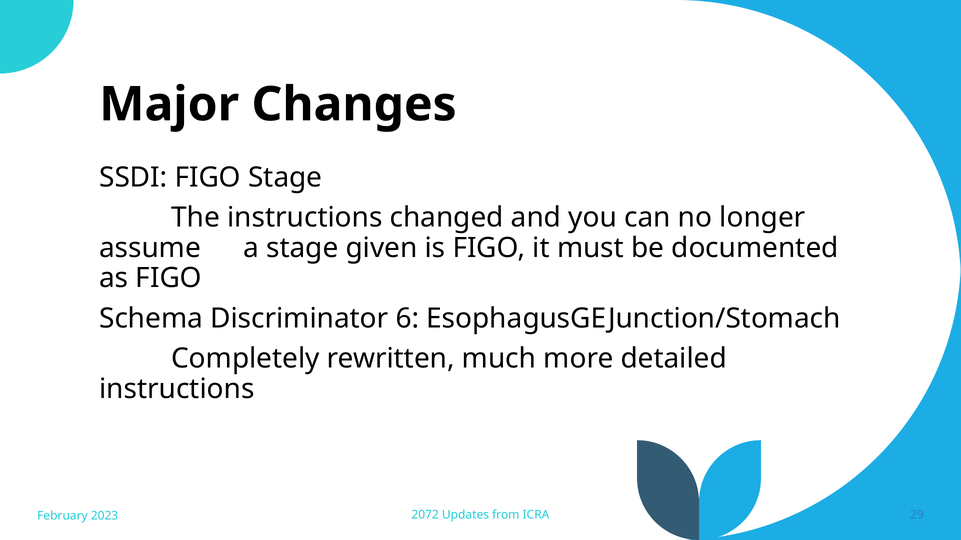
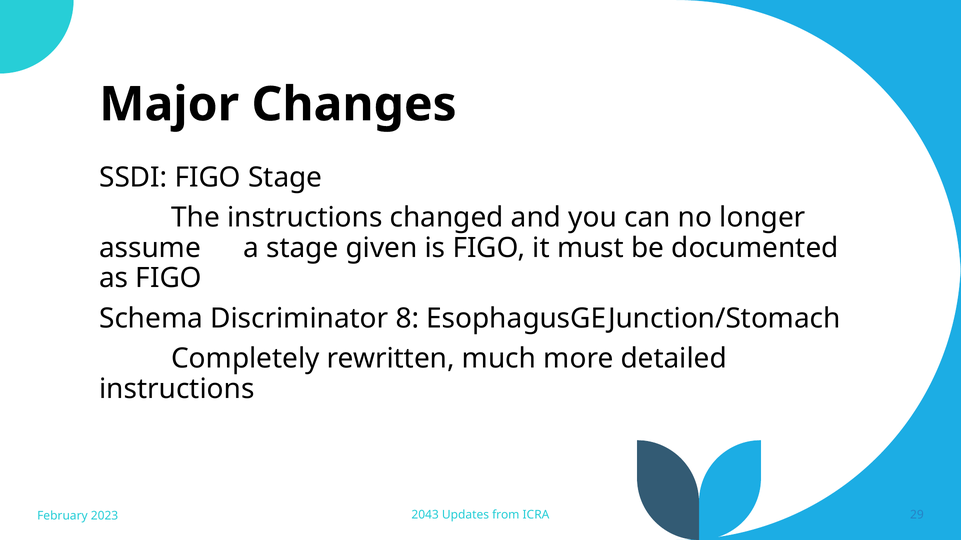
6: 6 -> 8
2072: 2072 -> 2043
